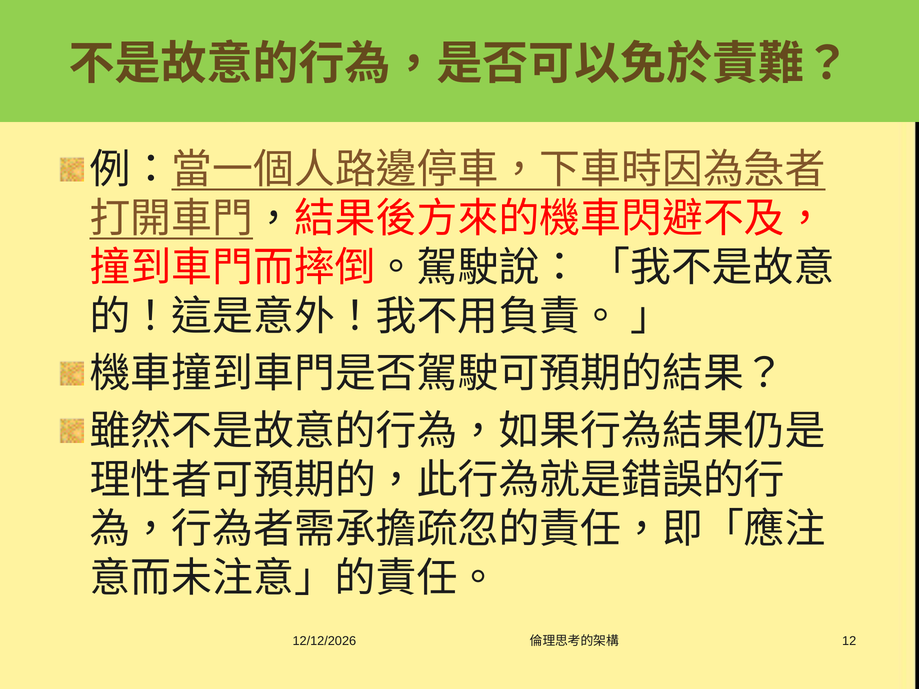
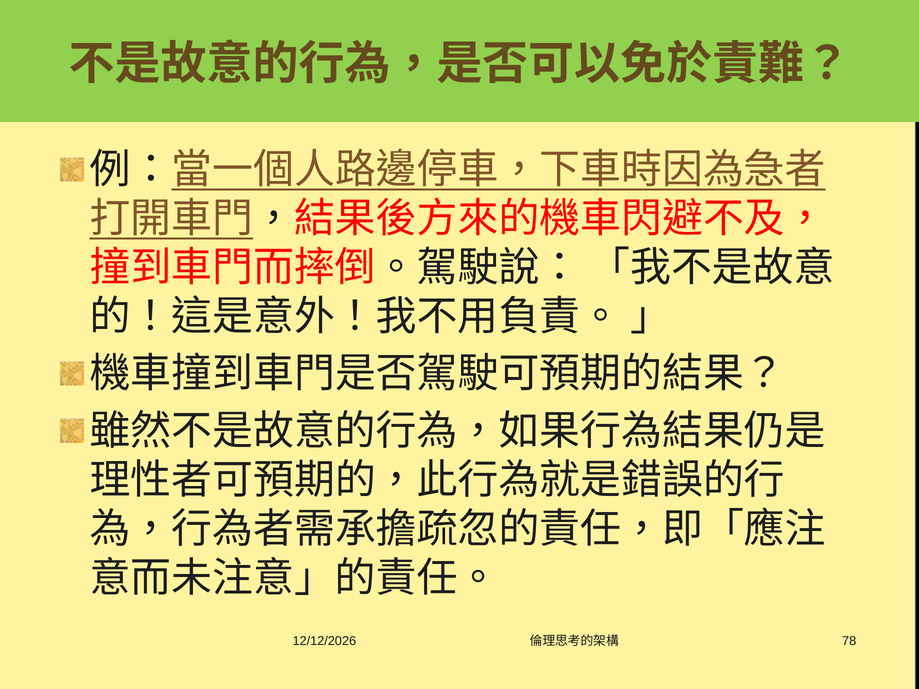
12: 12 -> 78
